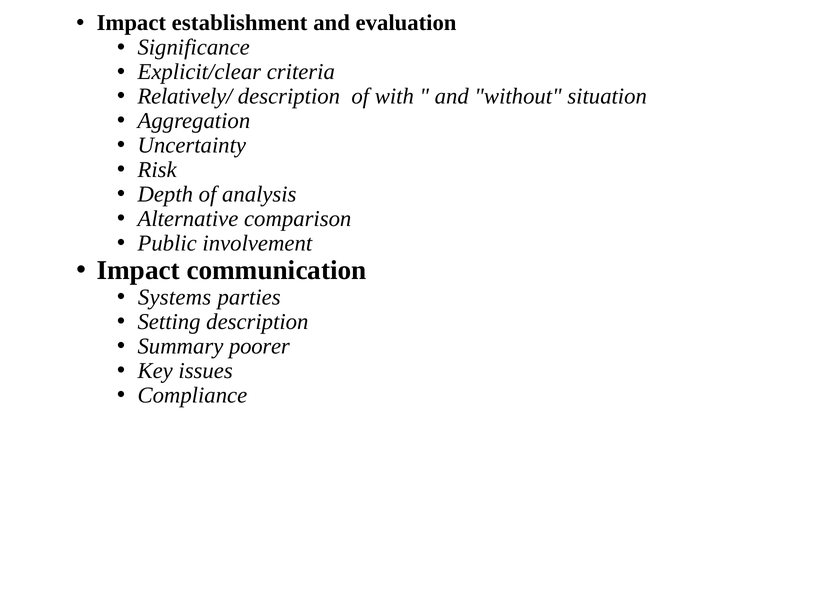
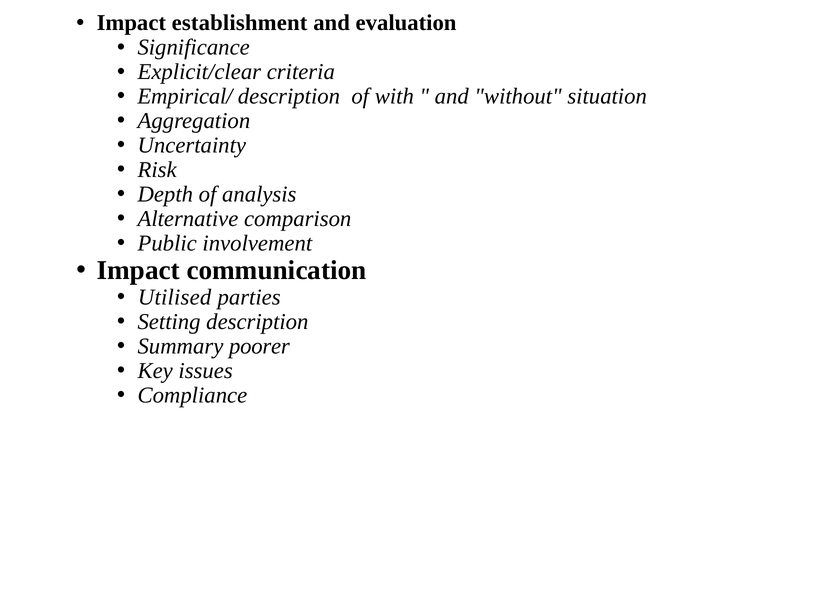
Relatively/: Relatively/ -> Empirical/
Systems: Systems -> Utilised
